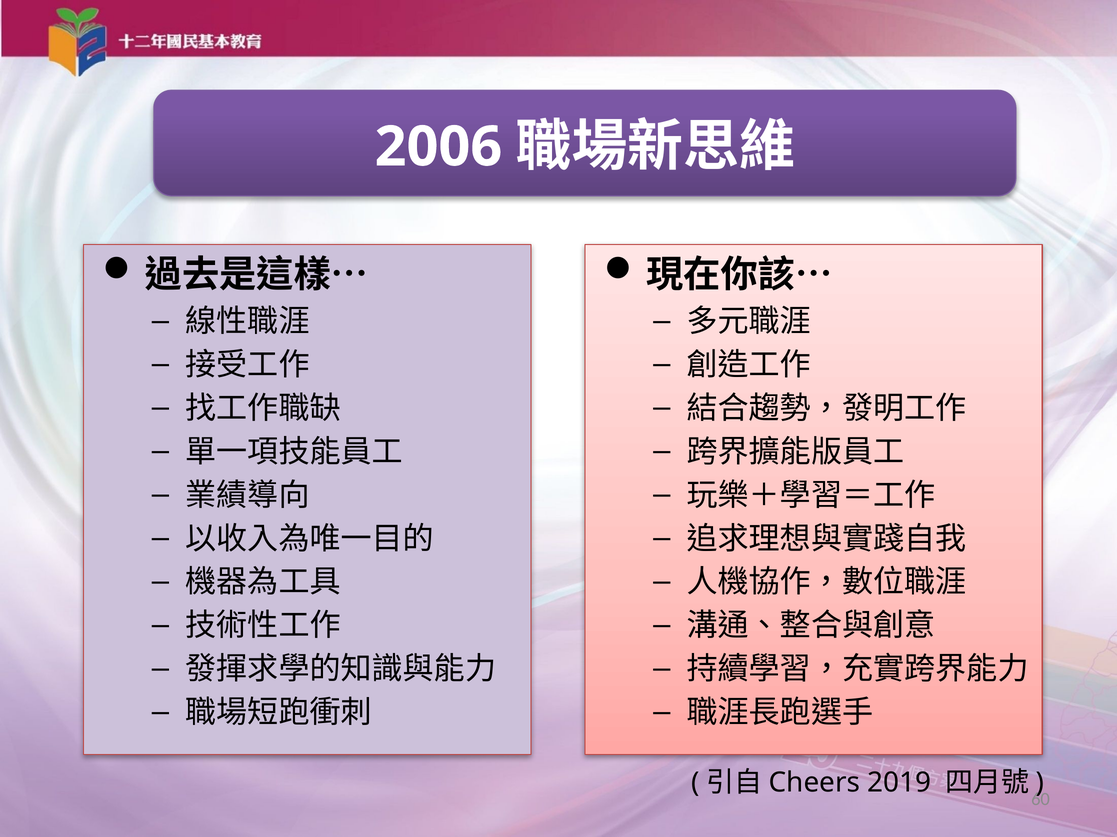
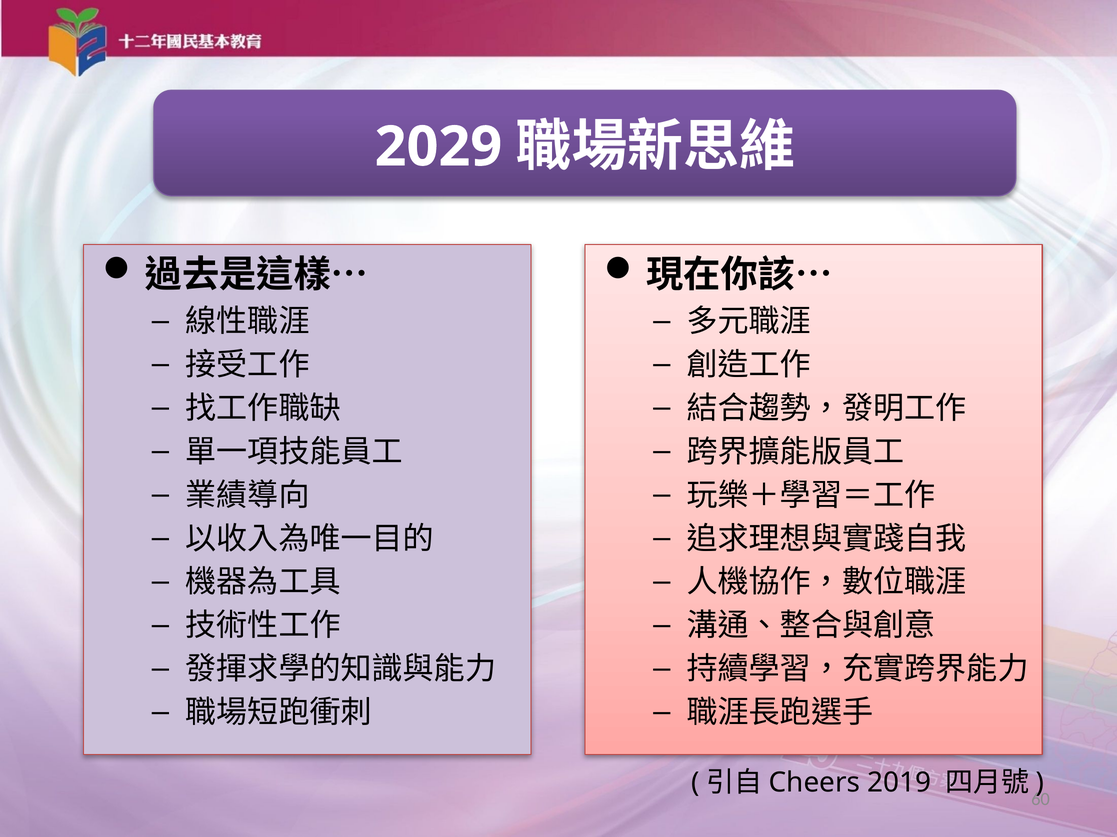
2006: 2006 -> 2029
